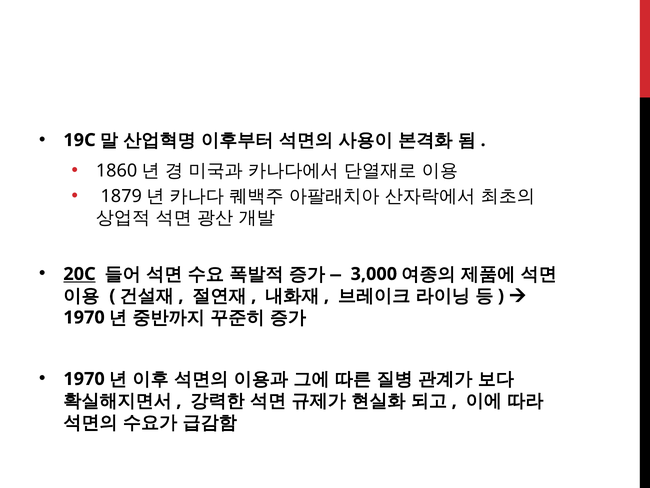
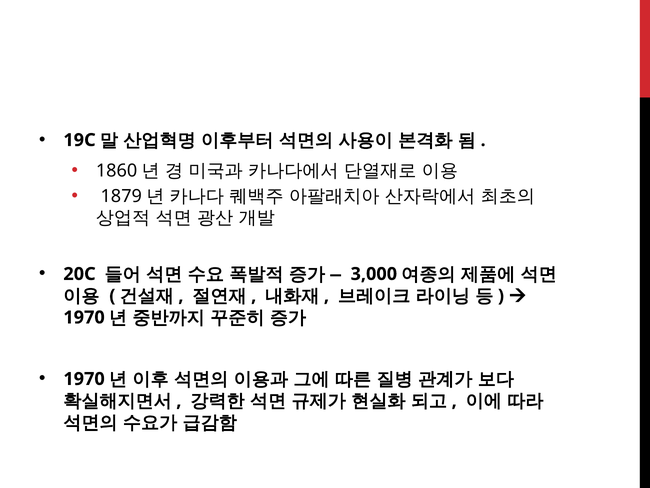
20C underline: present -> none
